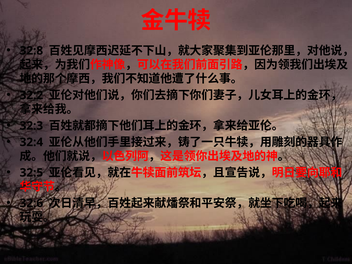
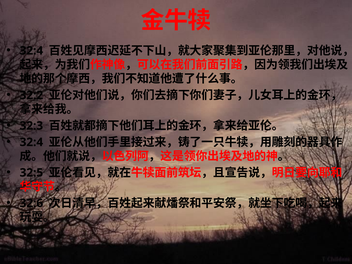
32:8 at (31, 51): 32:8 -> 32:4
